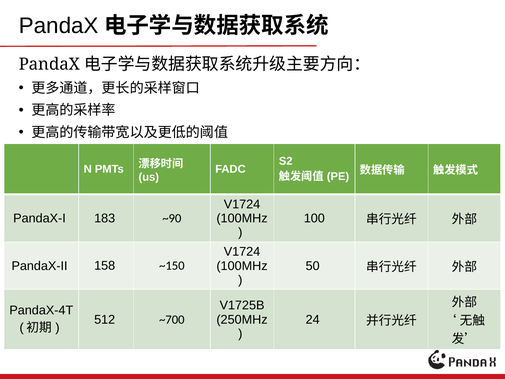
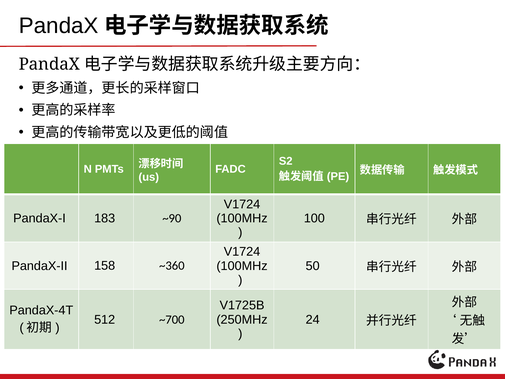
~150: ~150 -> ~360
